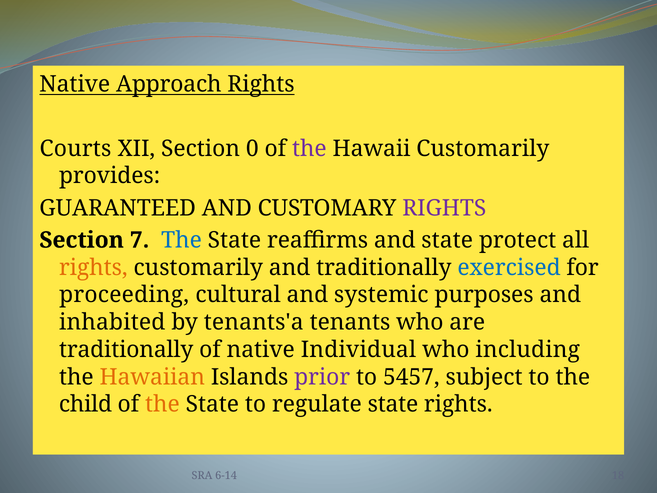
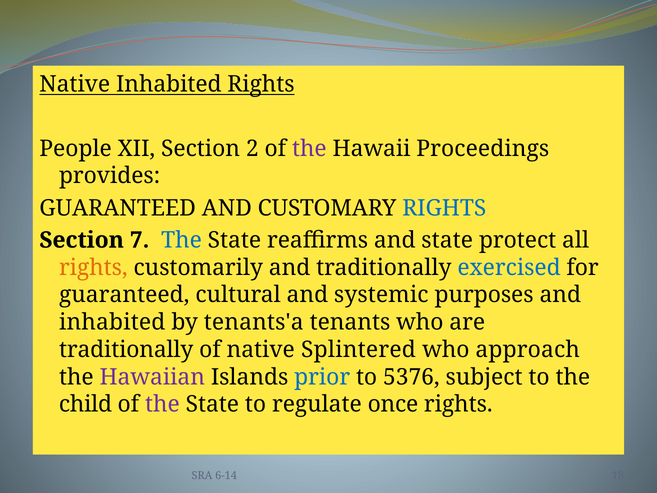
Native Approach: Approach -> Inhabited
Courts: Courts -> People
0: 0 -> 2
Hawaii Customarily: Customarily -> Proceedings
RIGHTS at (444, 208) colour: purple -> blue
proceeding at (124, 295): proceeding -> guaranteed
Individual: Individual -> Splintered
including: including -> approach
Hawaiian colour: orange -> purple
prior colour: purple -> blue
5457: 5457 -> 5376
the at (162, 404) colour: orange -> purple
regulate state: state -> once
